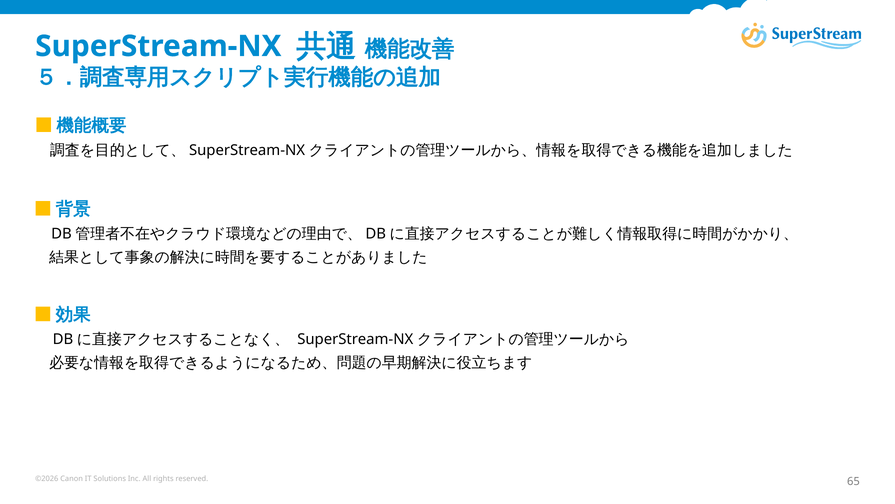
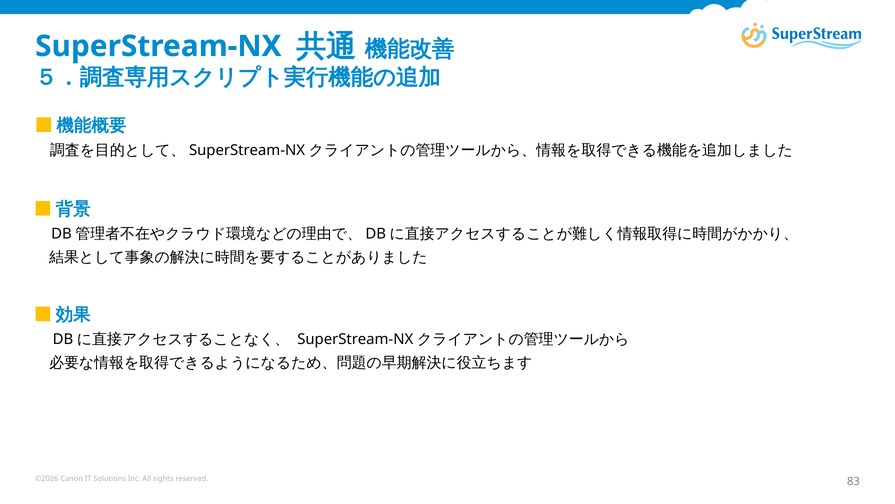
65: 65 -> 83
